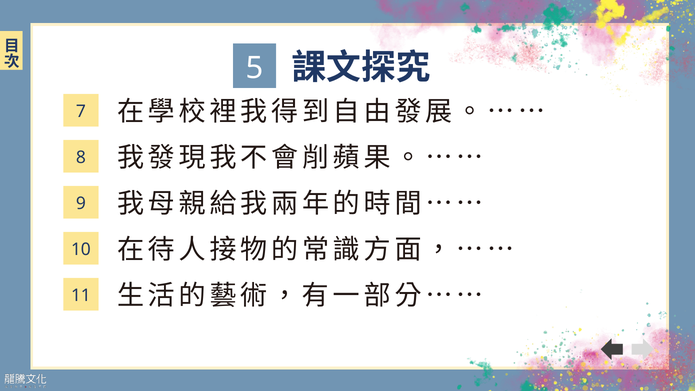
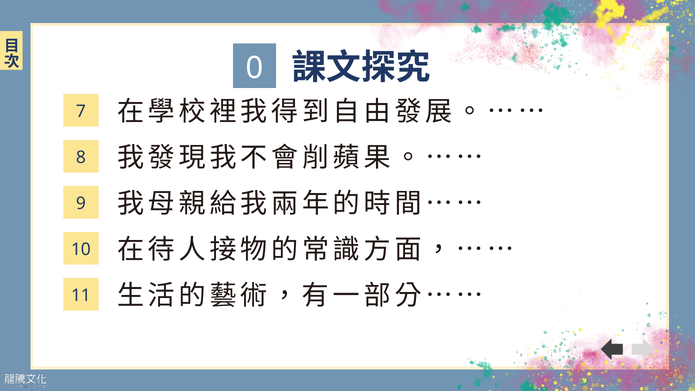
5: 5 -> 0
